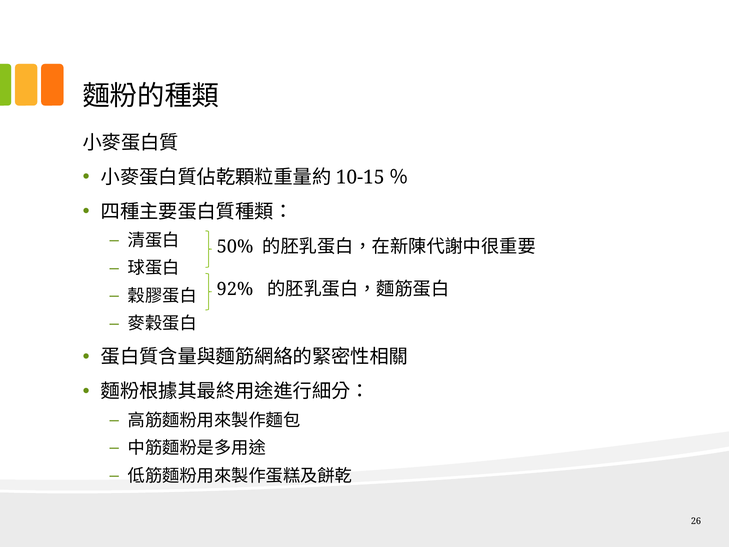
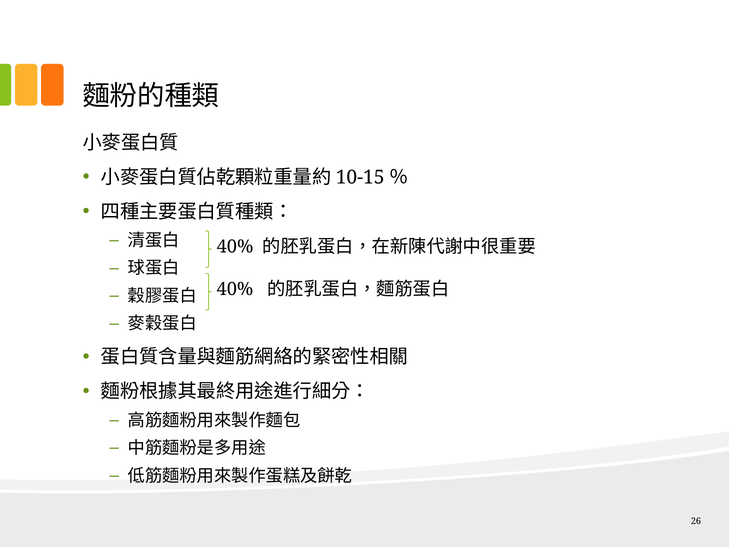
50% at (235, 247): 50% -> 40%
92% at (235, 289): 92% -> 40%
